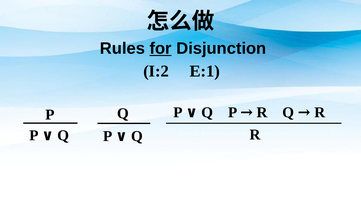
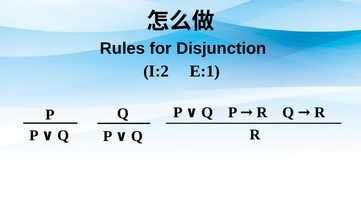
for underline: present -> none
